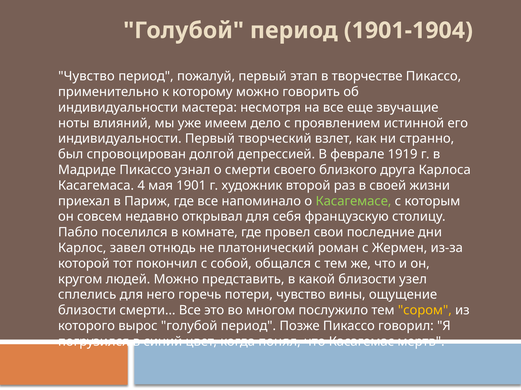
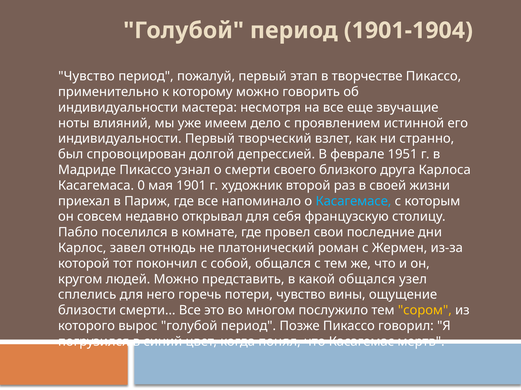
1919: 1919 -> 1951
4: 4 -> 0
Касагемасе colour: light green -> light blue
какой близости: близости -> общался
